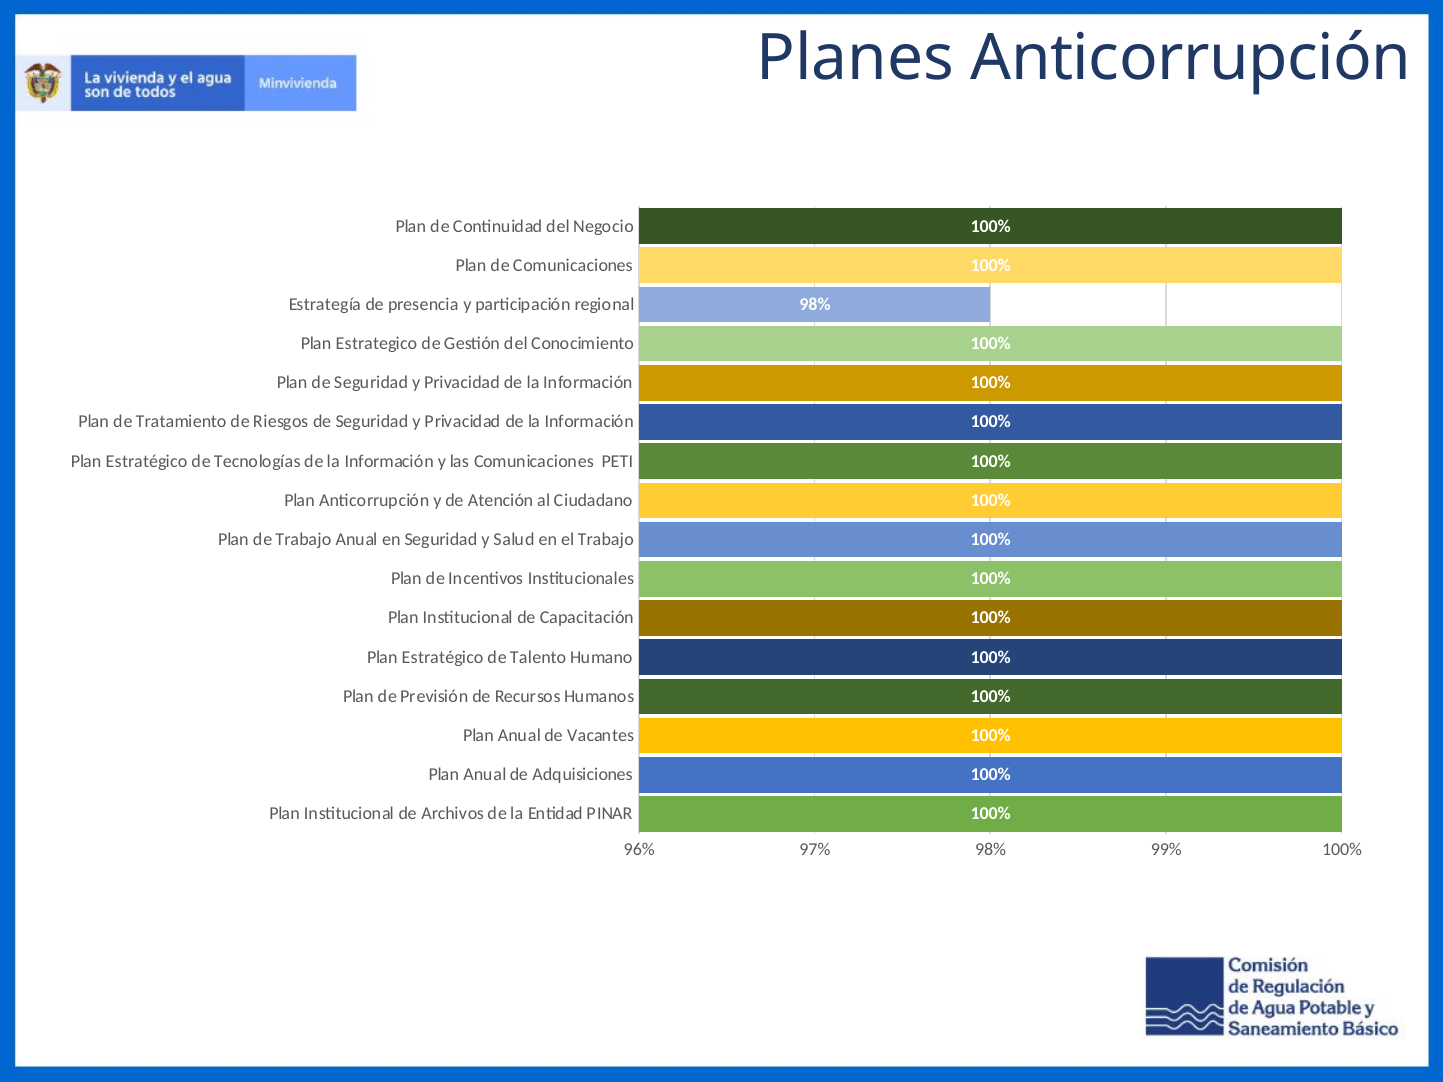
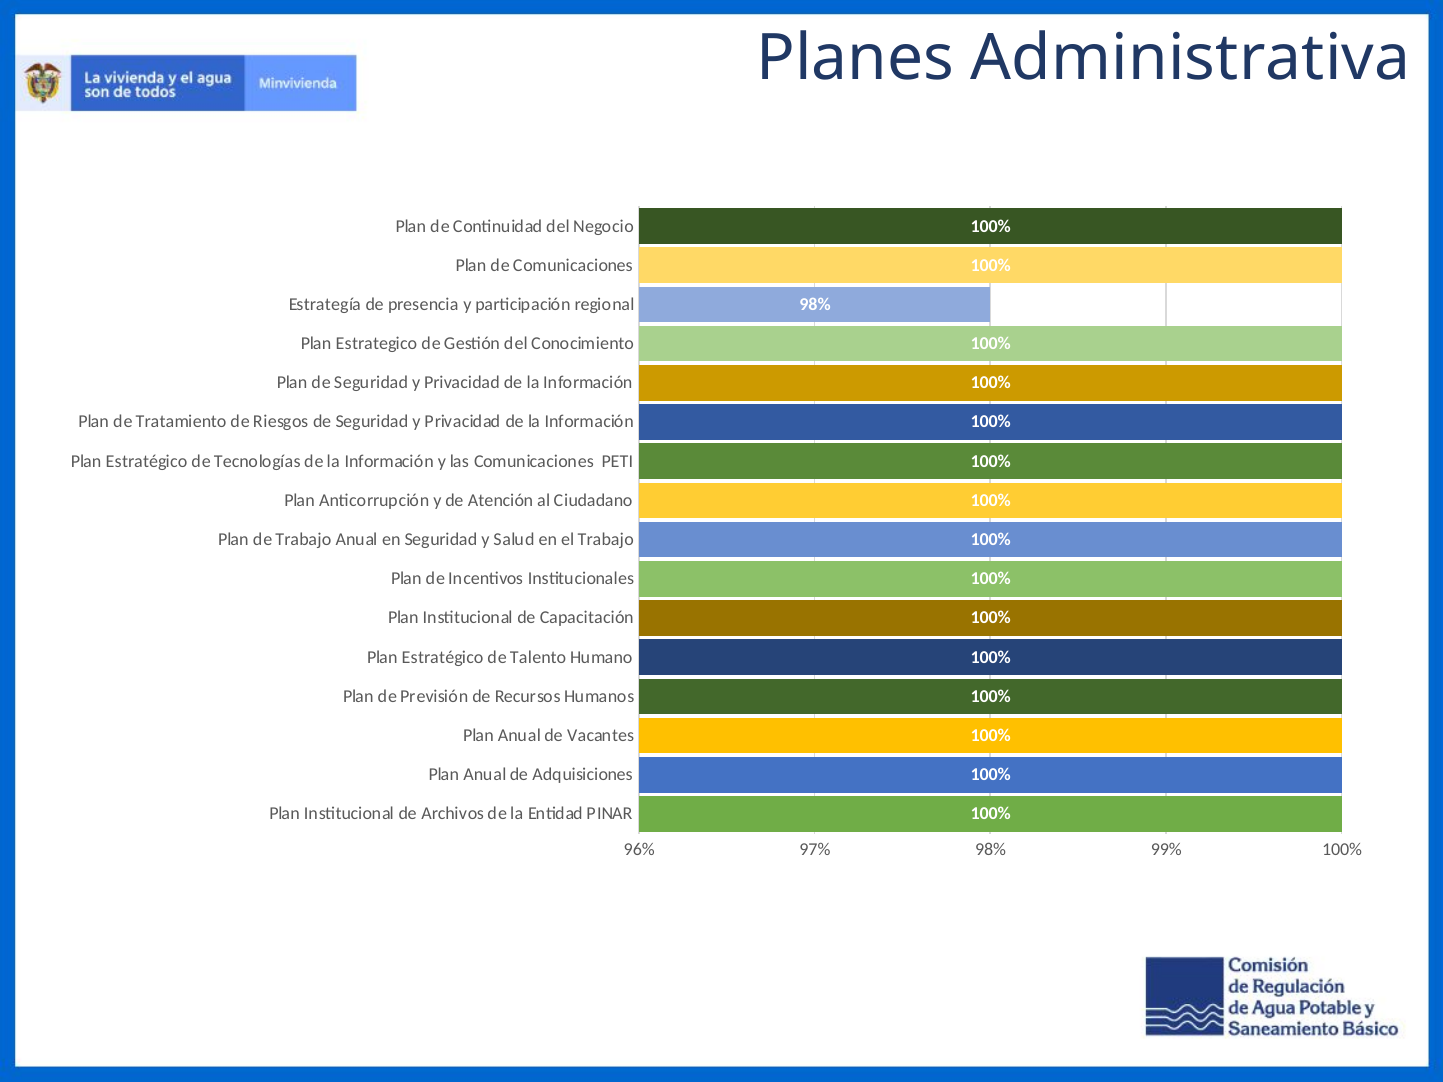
Planes Anticorrupción: Anticorrupción -> Administrativa
